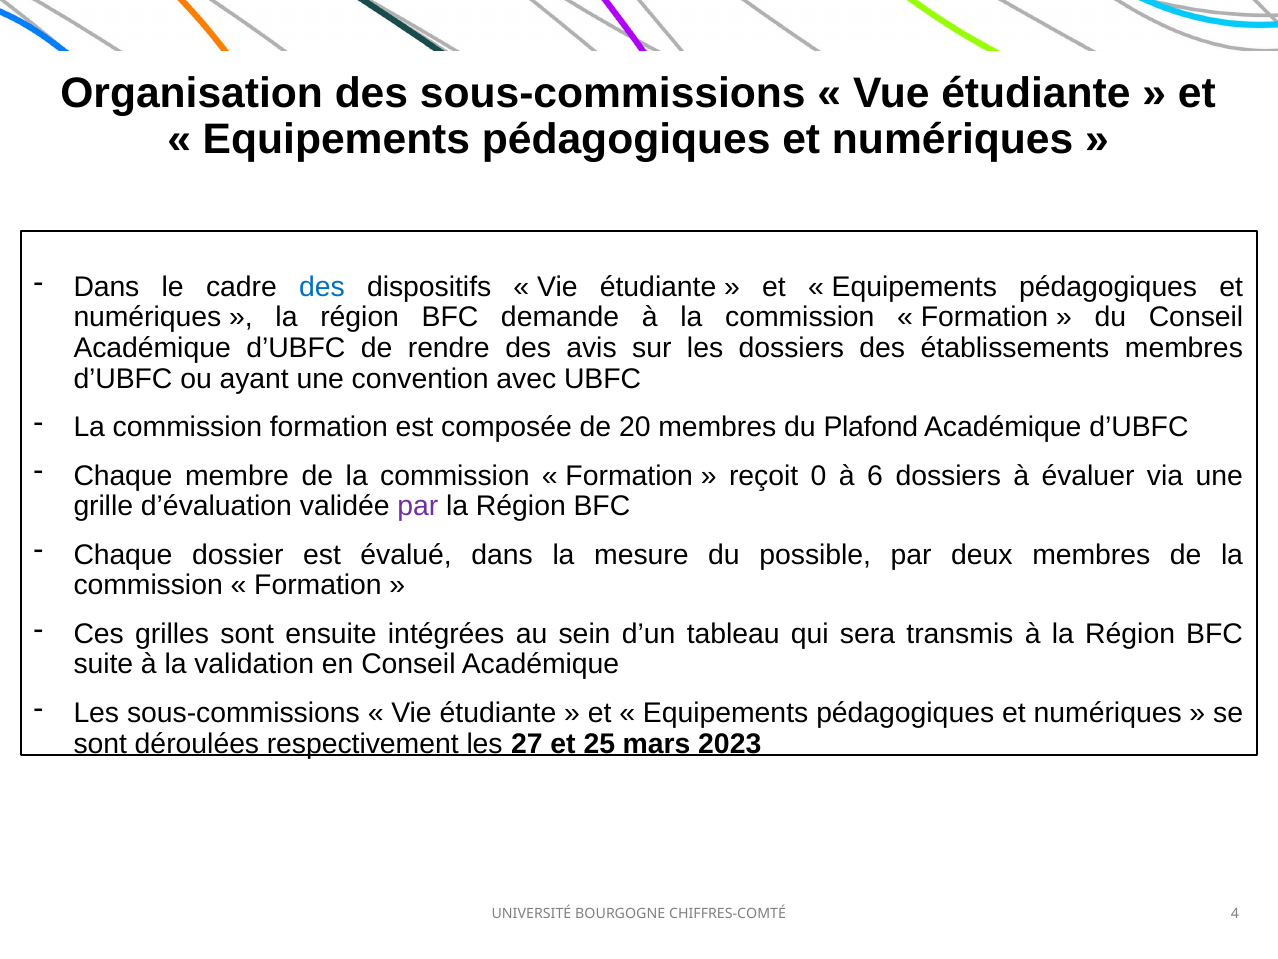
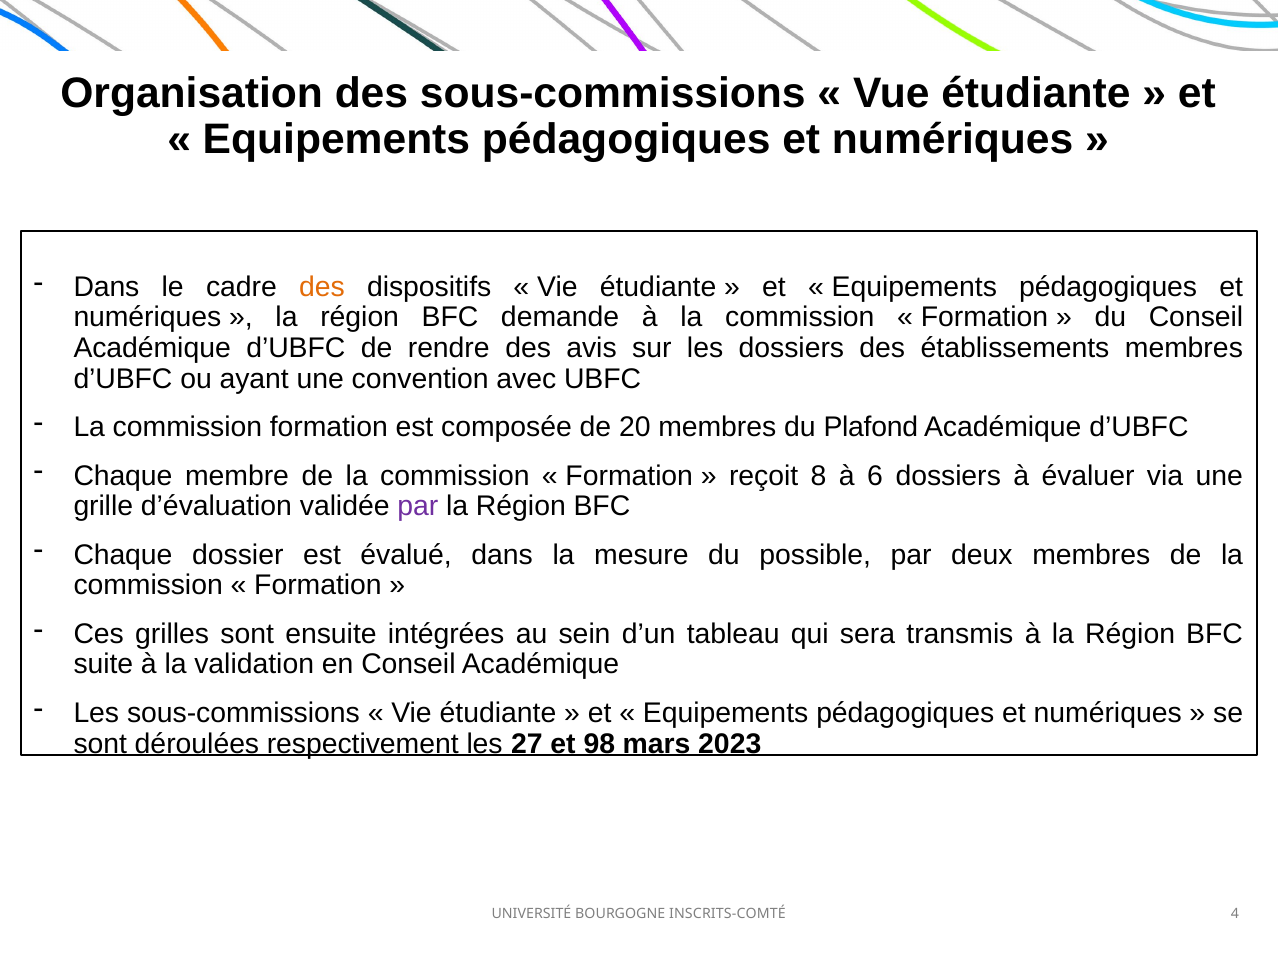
des at (322, 287) colour: blue -> orange
0: 0 -> 8
25: 25 -> 98
CHIFFRES-COMTÉ: CHIFFRES-COMTÉ -> INSCRITS-COMTÉ
